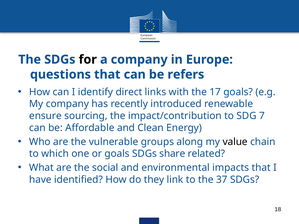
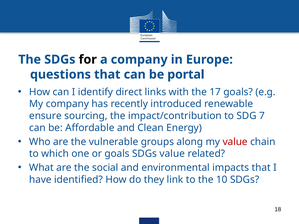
refers: refers -> portal
value at (235, 142) colour: black -> red
SDGs share: share -> value
37: 37 -> 10
